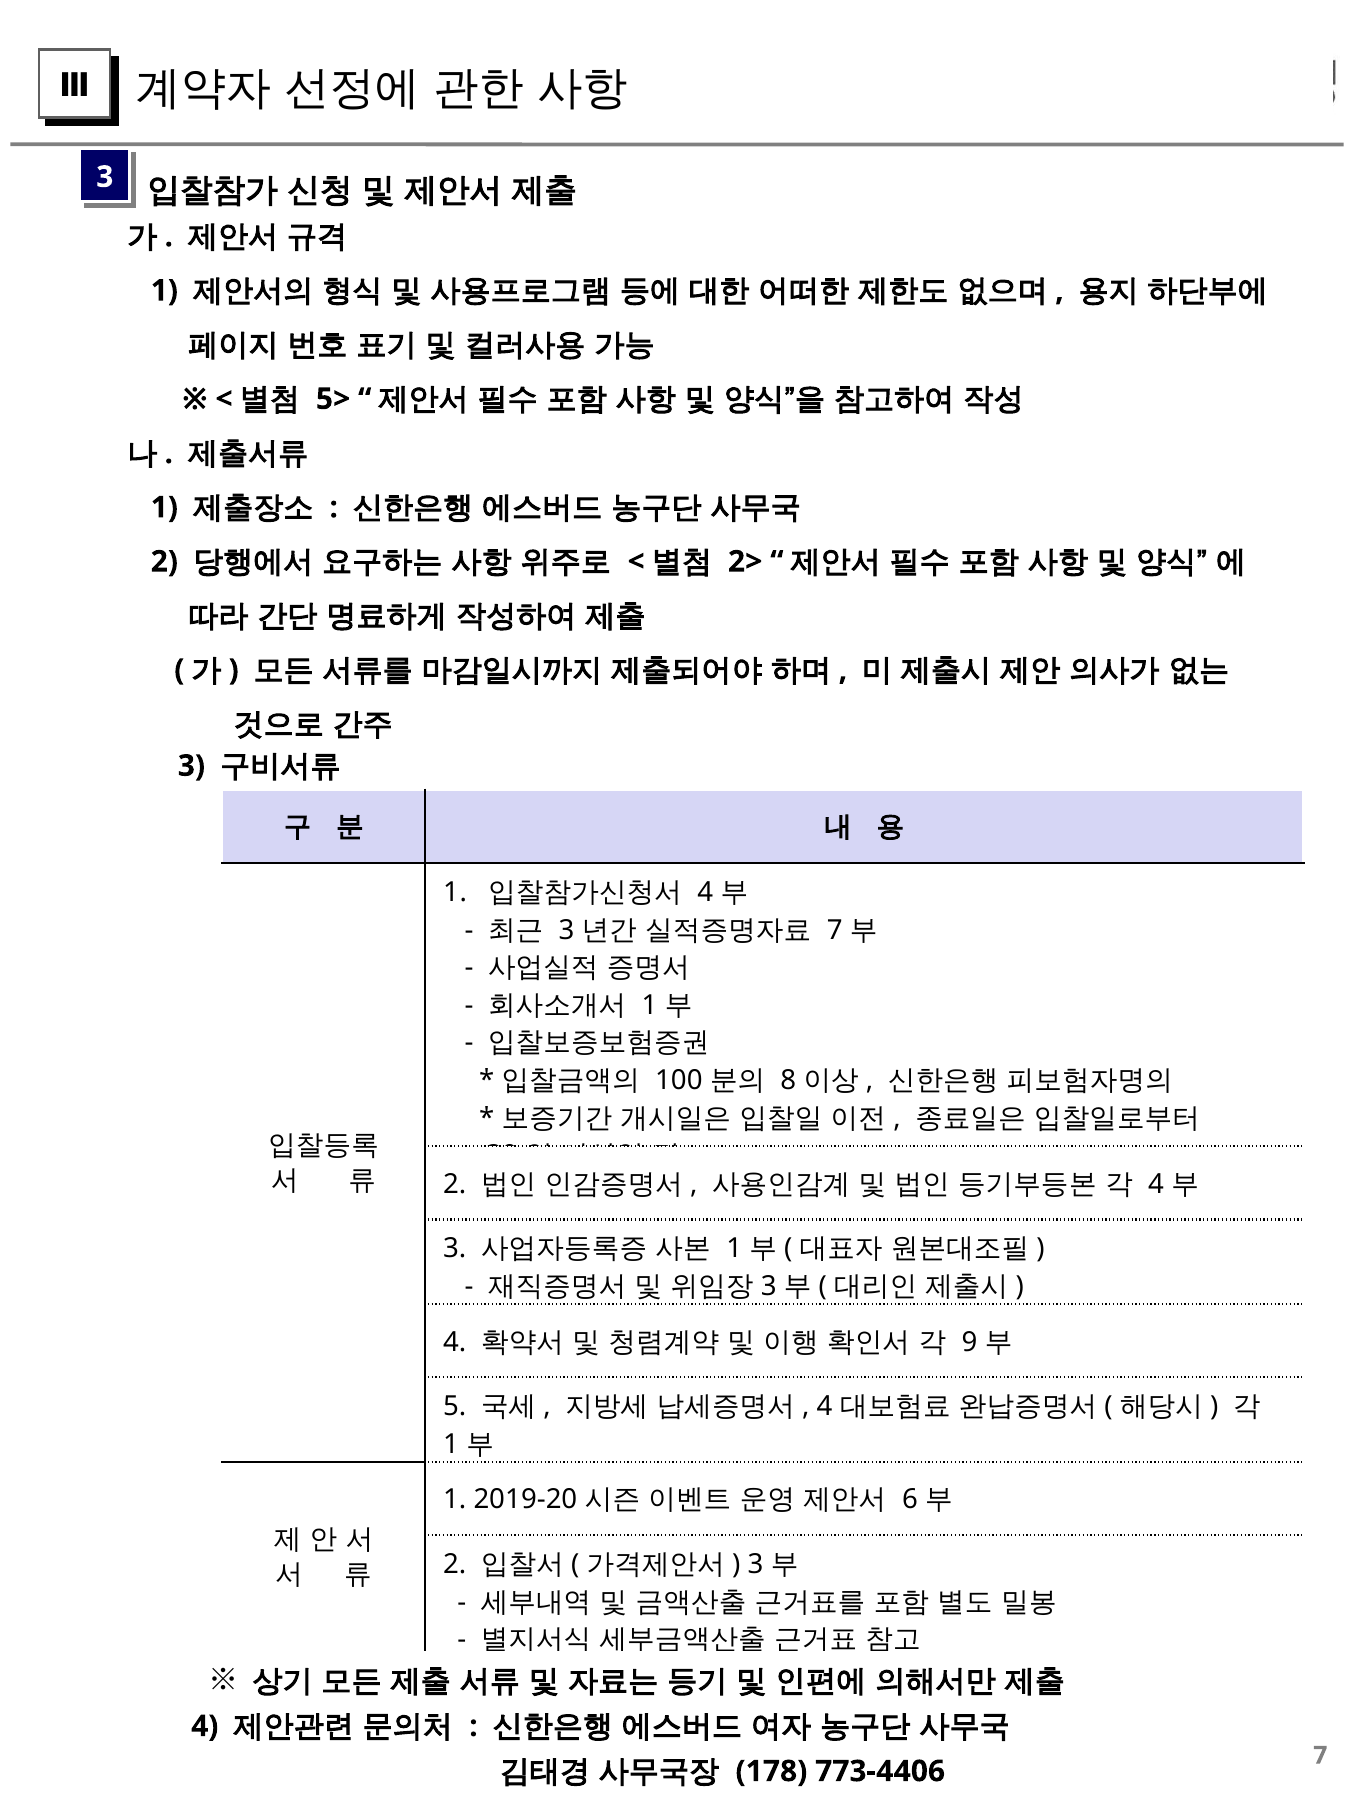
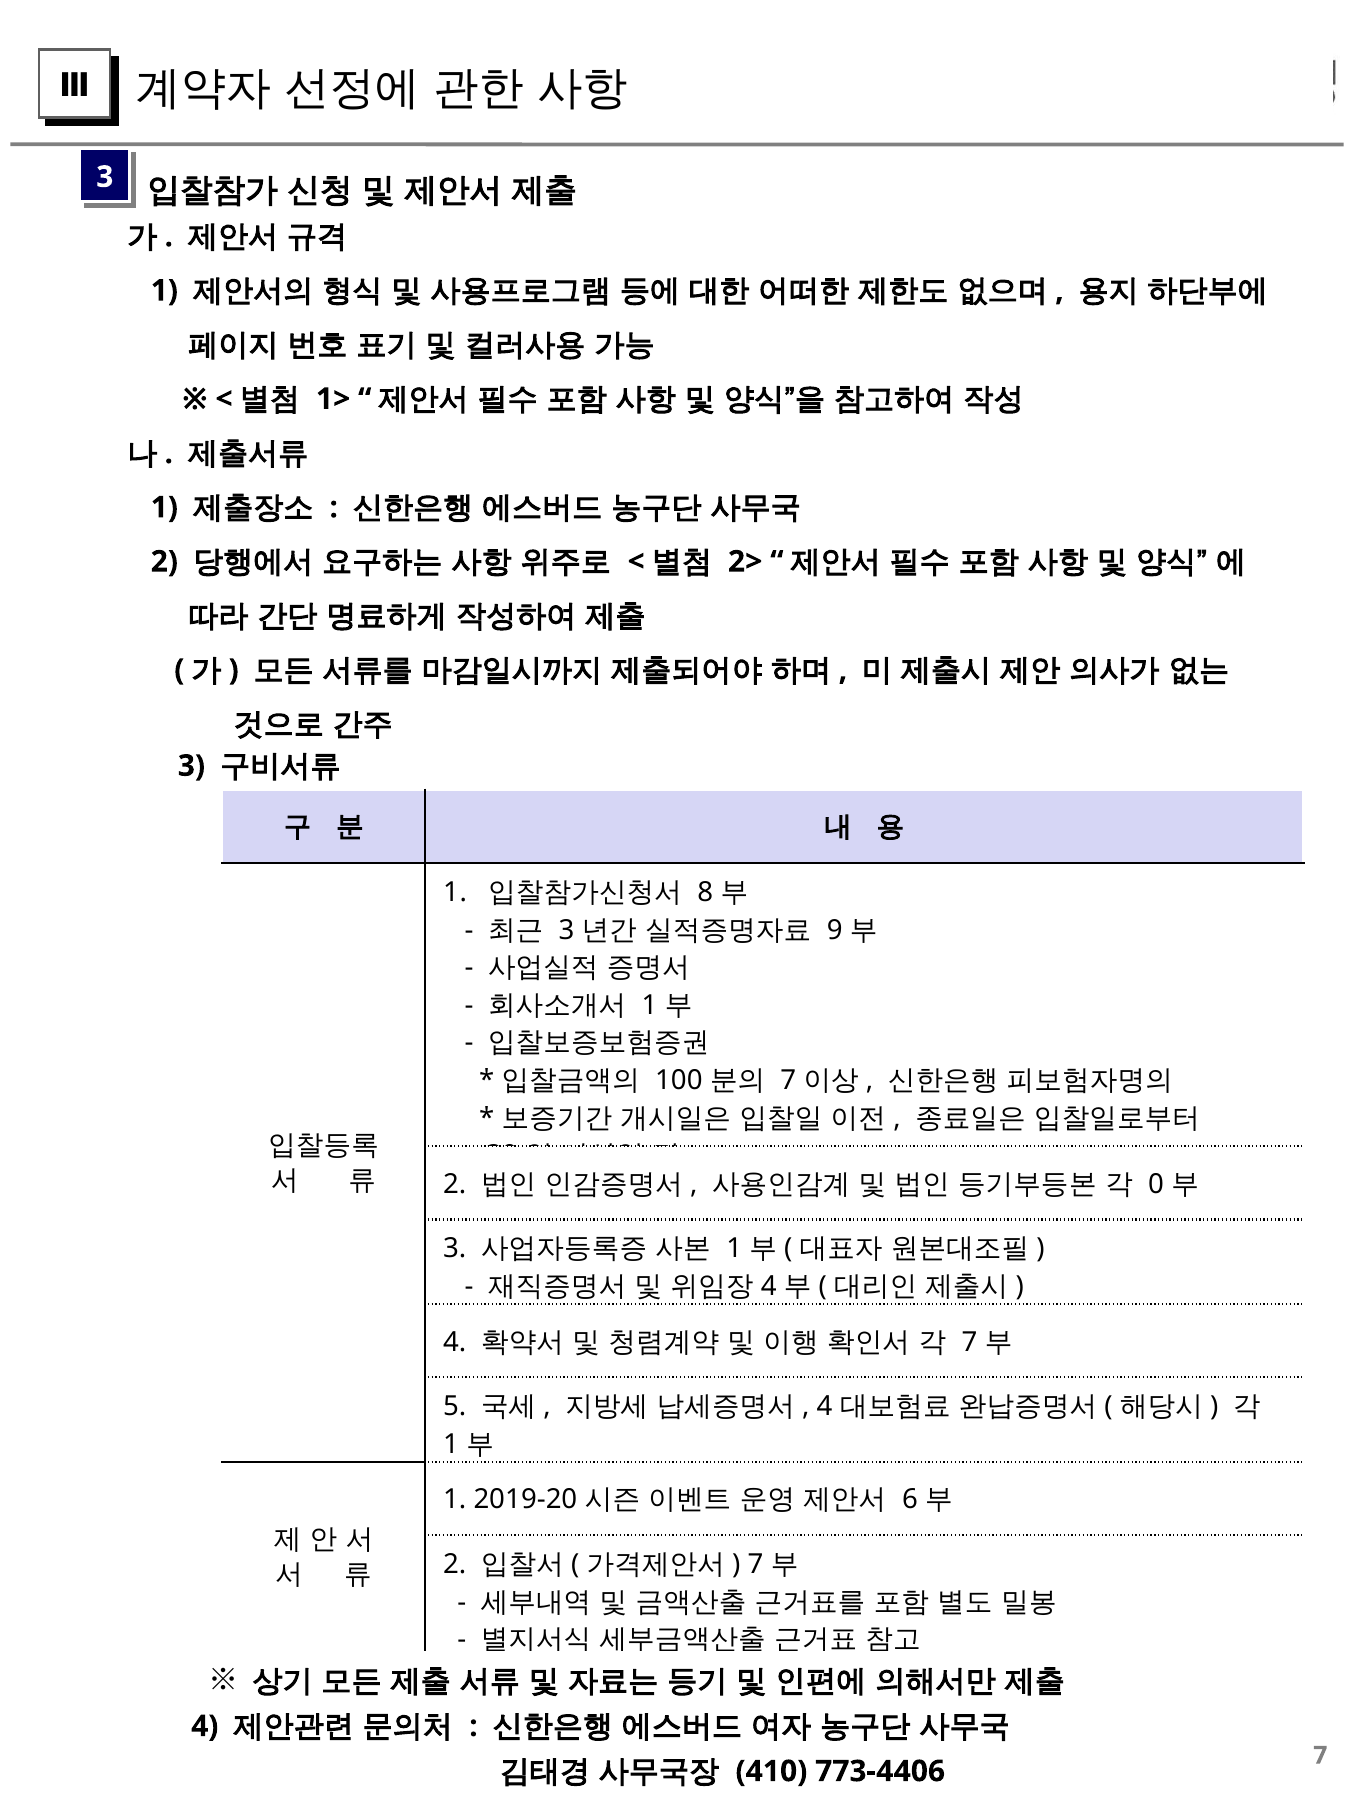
5>: 5> -> 1>
4 at (705, 892): 4 -> 8
7 at (835, 930): 7 -> 9
8 at (788, 1080): 8 -> 7
4 at (1156, 1184): 4 -> 0
3 at (769, 1286): 3 -> 4
9 at (970, 1342): 9 -> 7
3 at (755, 1564): 3 -> 7
178: 178 -> 410
